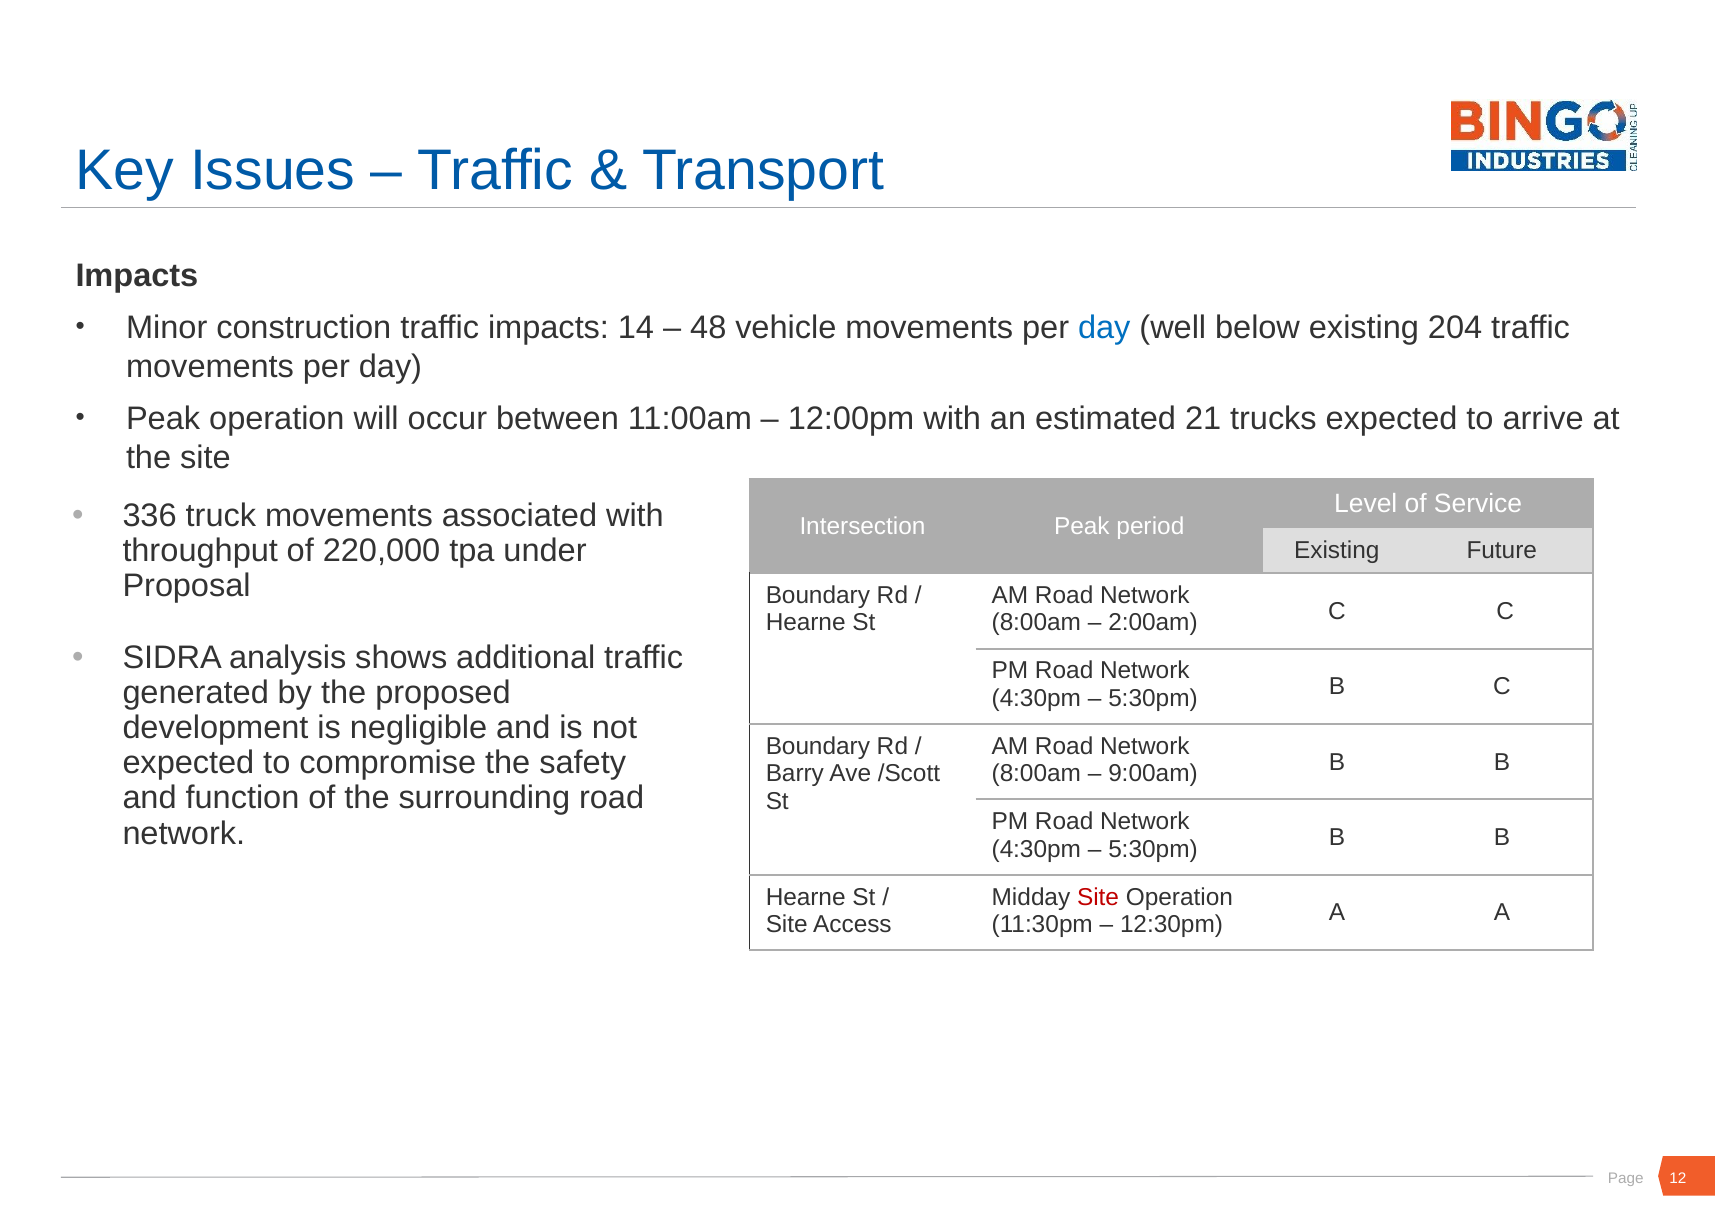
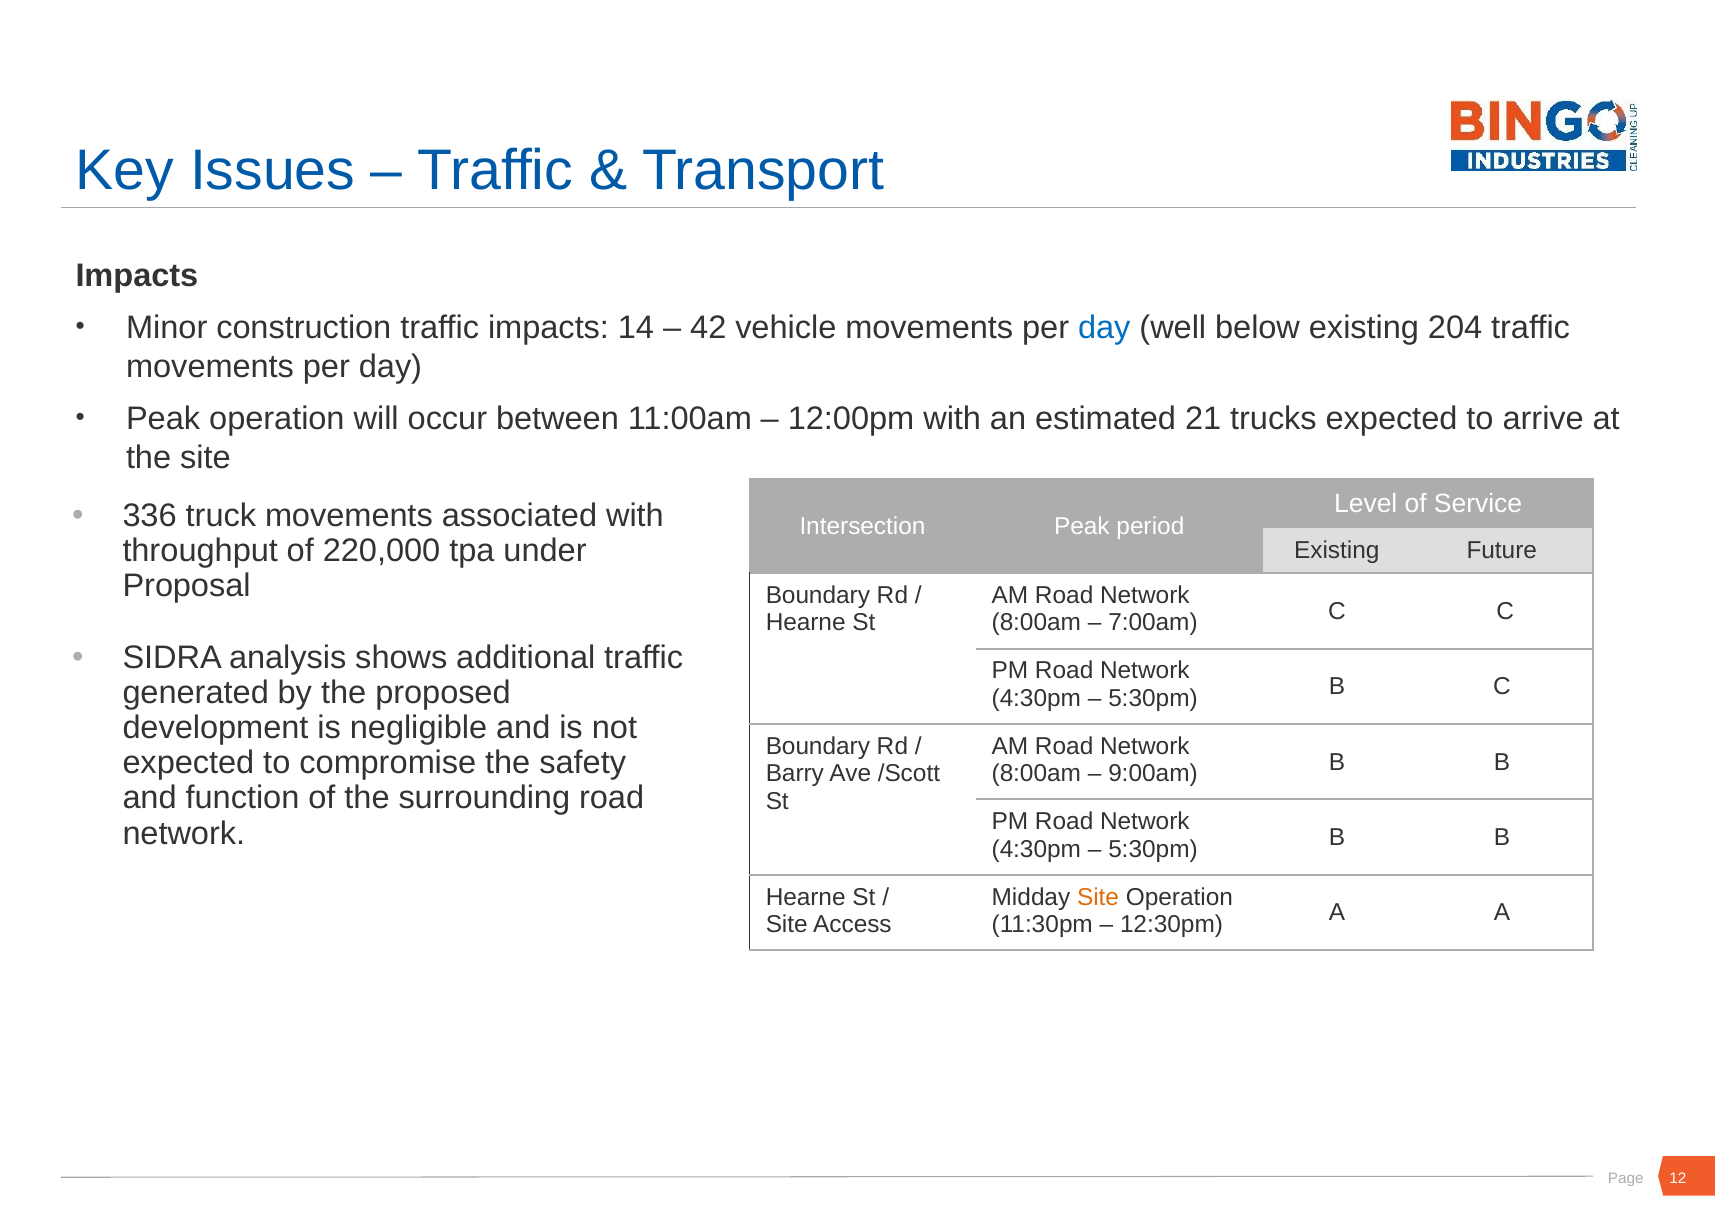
48: 48 -> 42
2:00am: 2:00am -> 7:00am
Site at (1098, 897) colour: red -> orange
